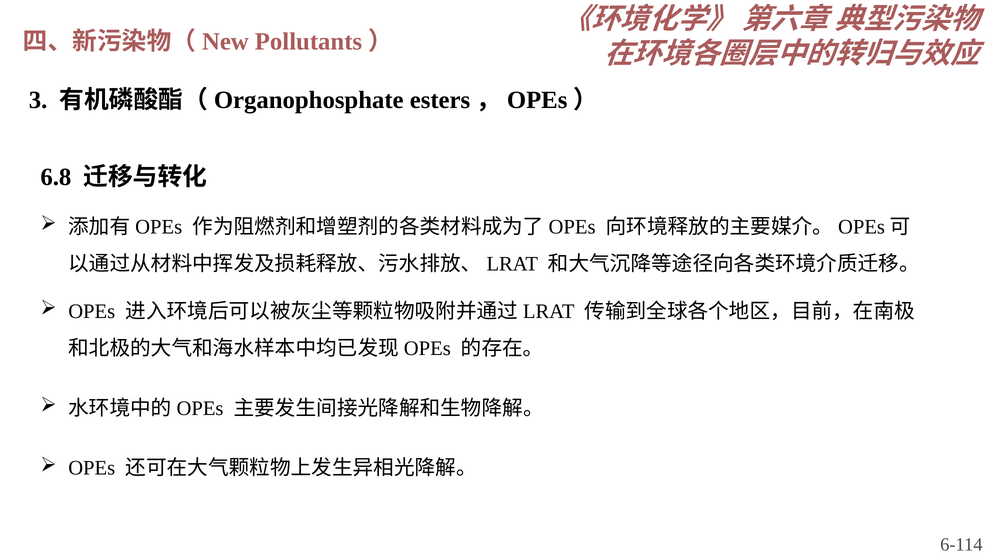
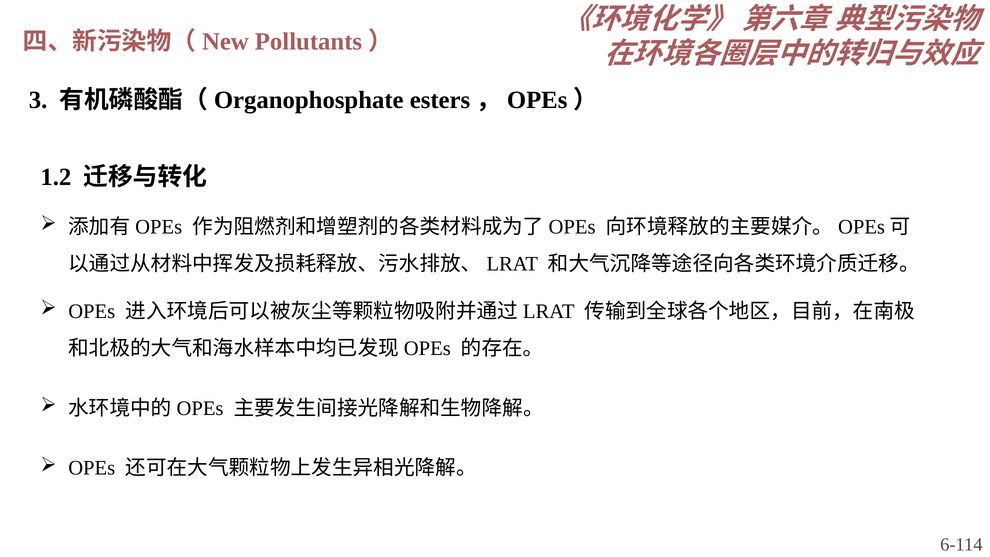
6.8: 6.8 -> 1.2
